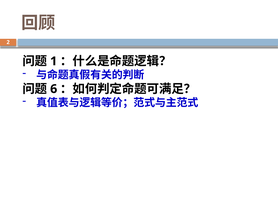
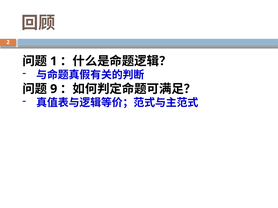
6: 6 -> 9
